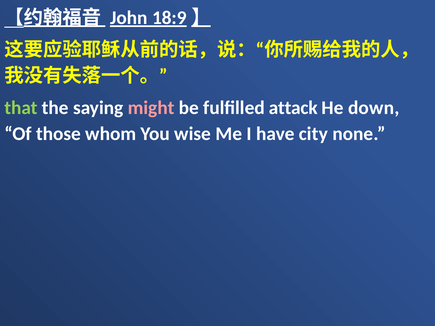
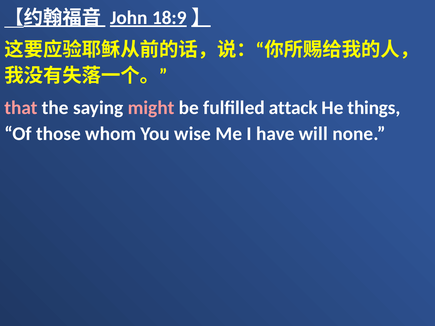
that colour: light green -> pink
down: down -> things
city: city -> will
